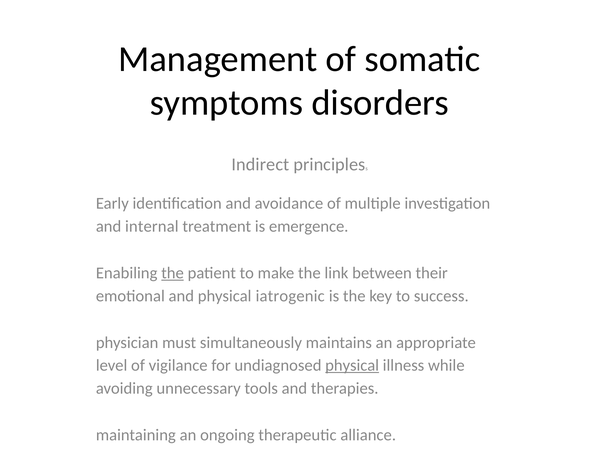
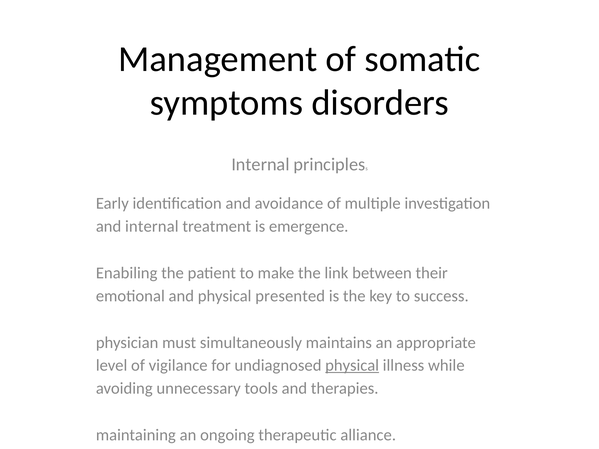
Indirect at (260, 164): Indirect -> Internal
the at (173, 273) underline: present -> none
iatrogenic: iatrogenic -> presented
